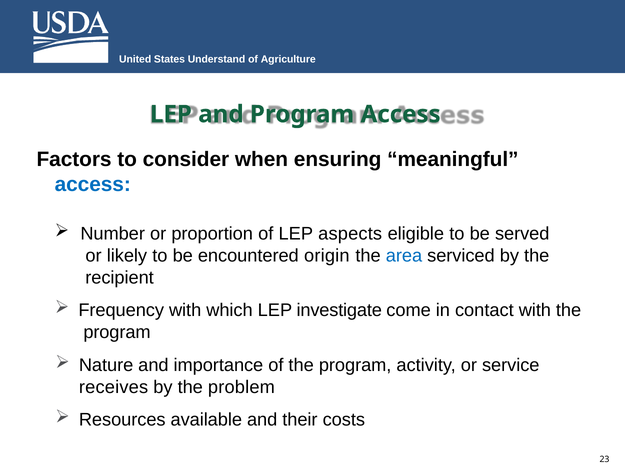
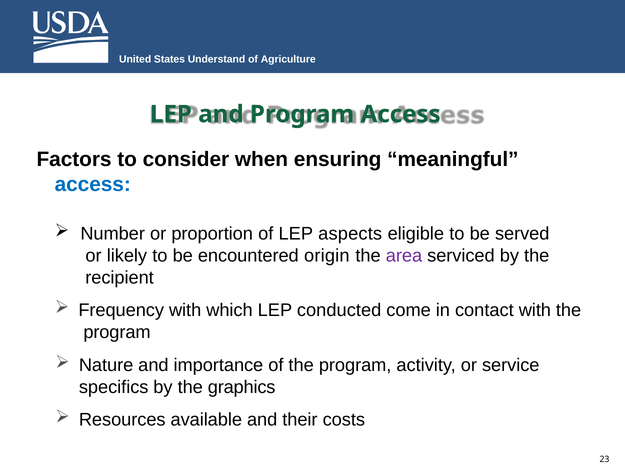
area colour: blue -> purple
investigate: investigate -> conducted
receives: receives -> specifics
problem: problem -> graphics
